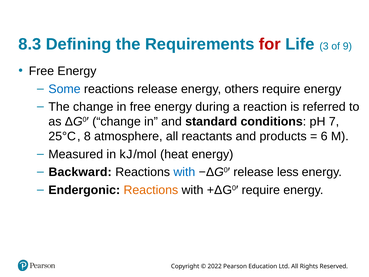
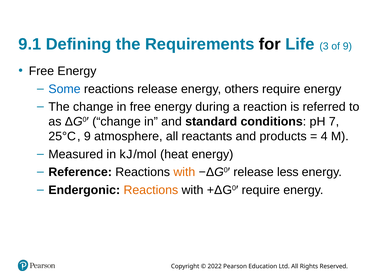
8.3: 8.3 -> 9.1
for colour: red -> black
8 at (87, 136): 8 -> 9
6: 6 -> 4
Backward: Backward -> Reference
with at (184, 172) colour: blue -> orange
